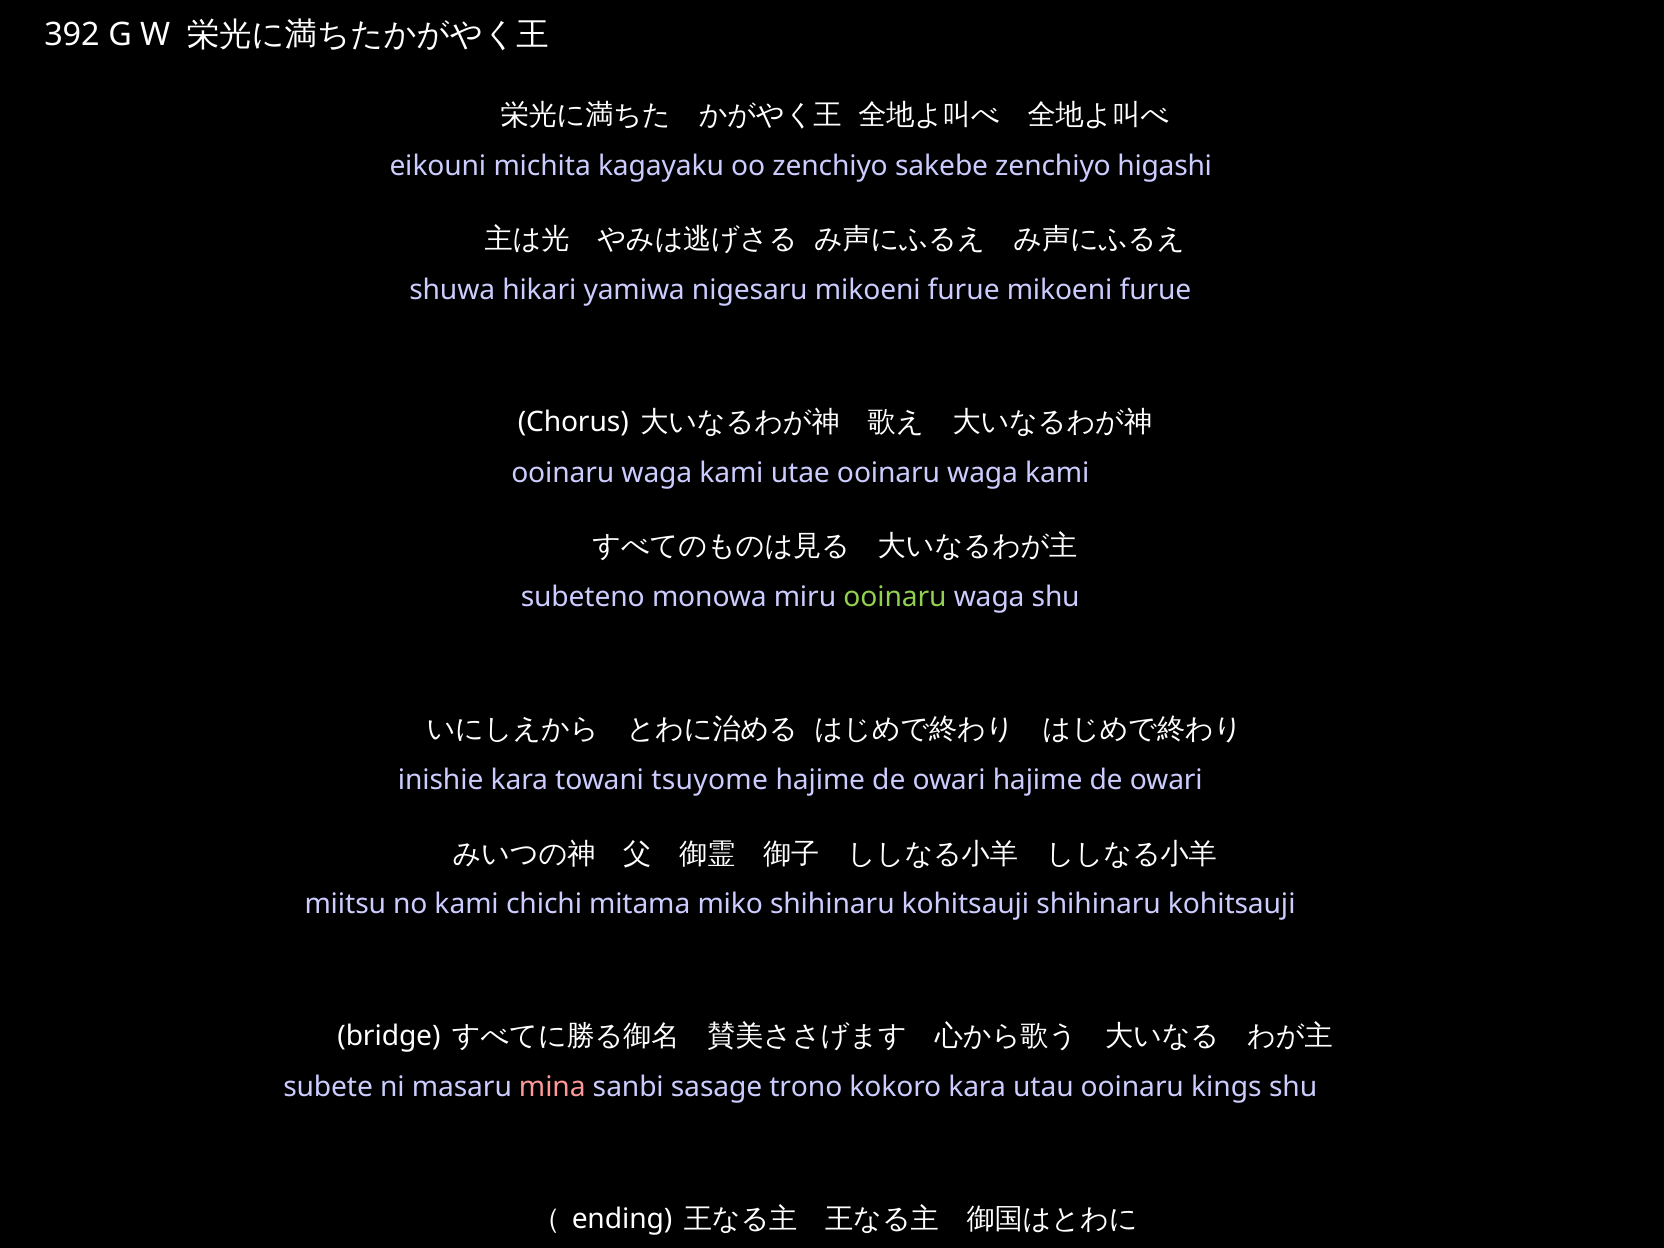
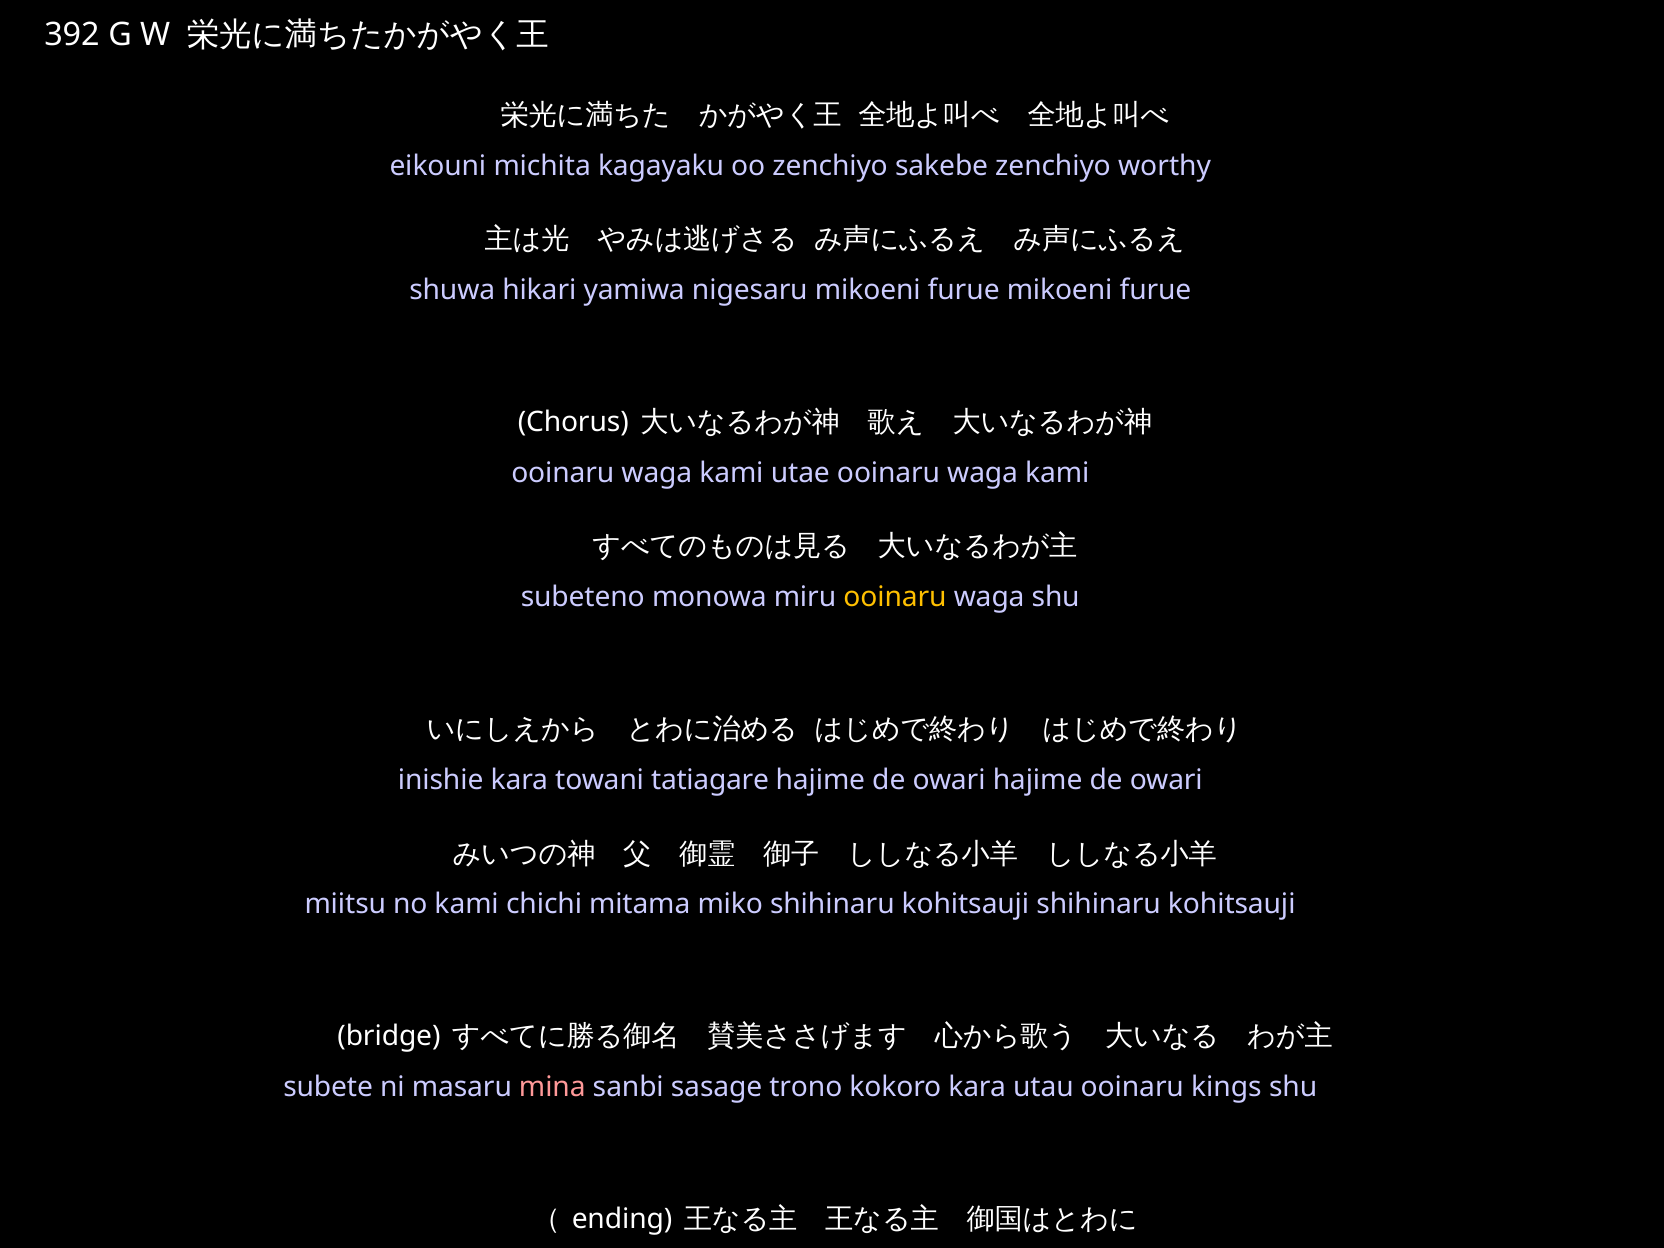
higashi: higashi -> worthy
ooinaru at (895, 597) colour: light green -> yellow
tsuyome: tsuyome -> tatiagare
